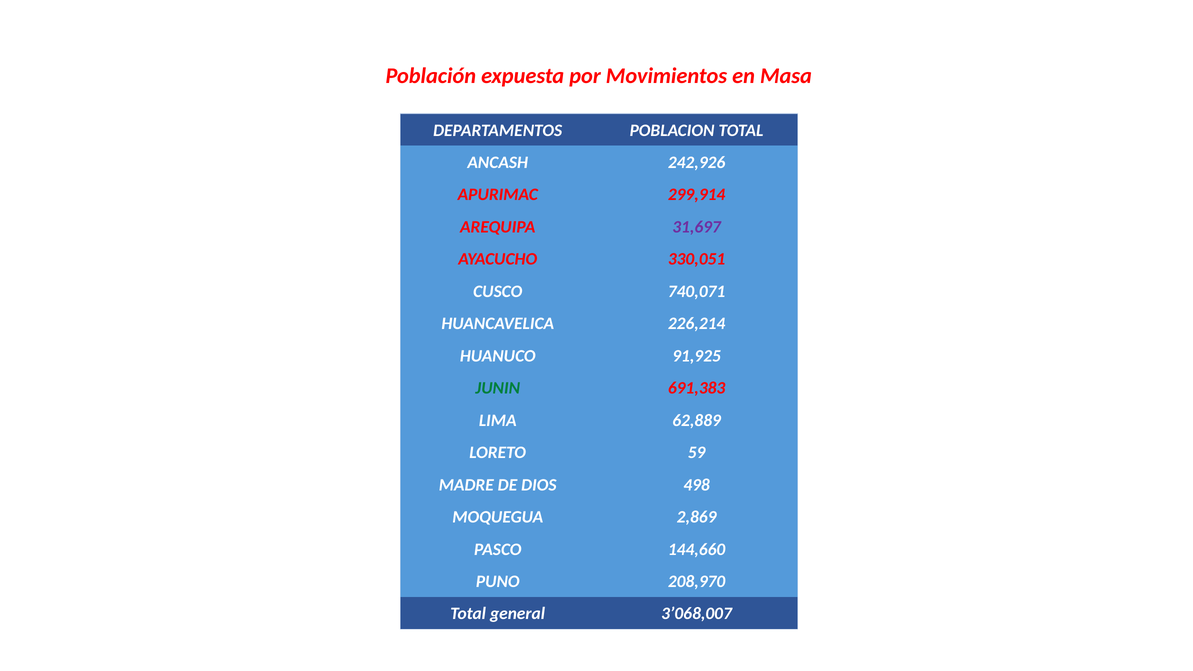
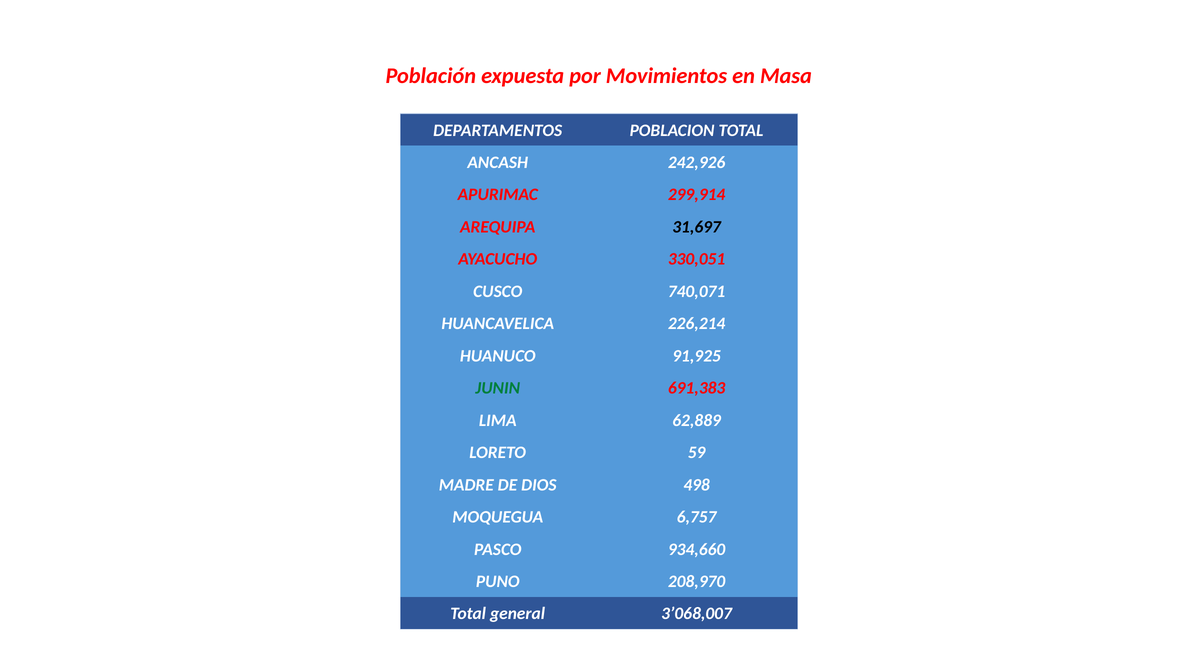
31,697 colour: purple -> black
2,869: 2,869 -> 6,757
144,660: 144,660 -> 934,660
